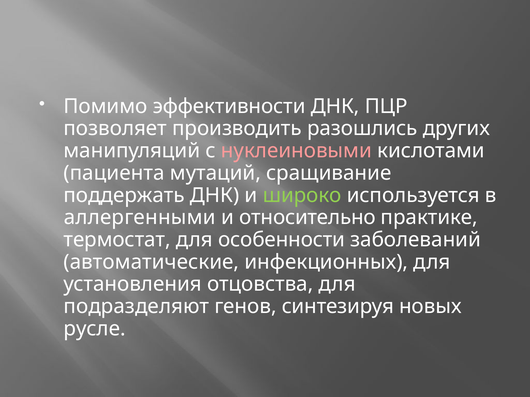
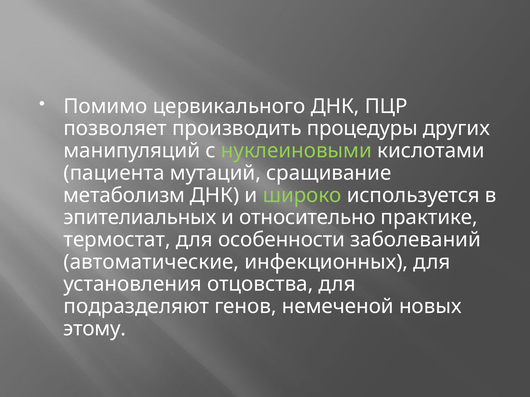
эффективности: эффективности -> цервикального
разошлись: разошлись -> процедуры
нуклеиновыми colour: pink -> light green
поддержать: поддержать -> метаболизм
аллергенными: аллергенными -> эпителиальных
синтезируя: синтезируя -> немеченой
русле: русле -> этому
